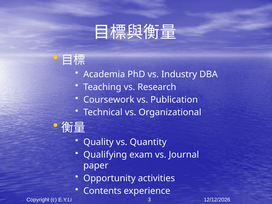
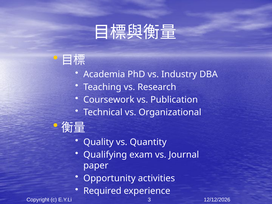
Contents: Contents -> Required
